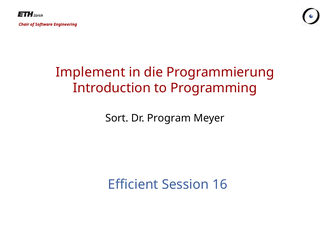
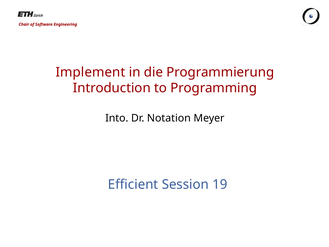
Sort: Sort -> Into
Program: Program -> Notation
16: 16 -> 19
